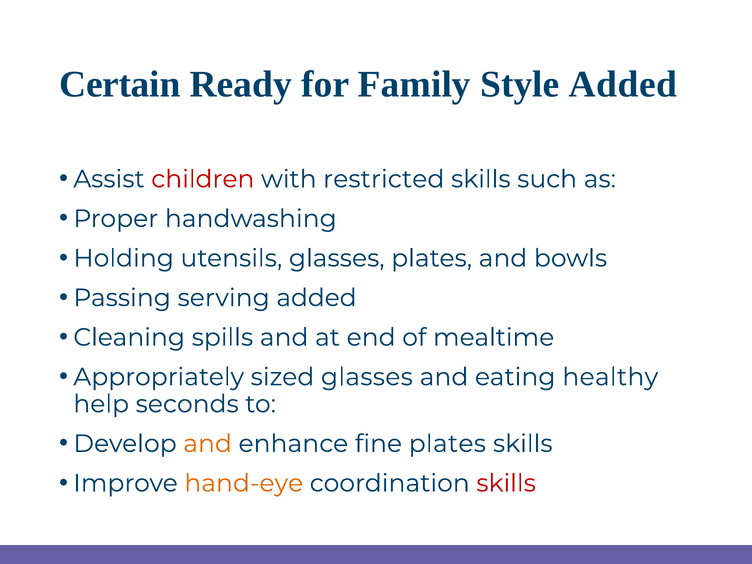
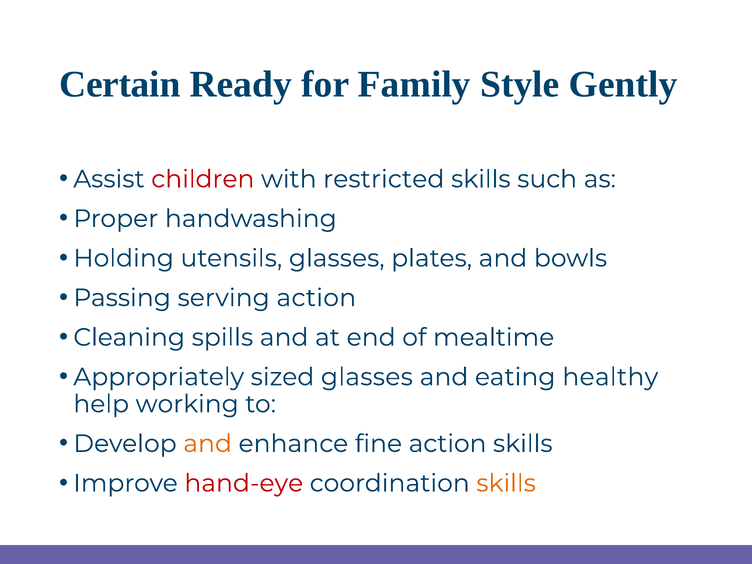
Style Added: Added -> Gently
serving added: added -> action
seconds: seconds -> working
fine plates: plates -> action
hand-eye colour: orange -> red
skills at (506, 483) colour: red -> orange
